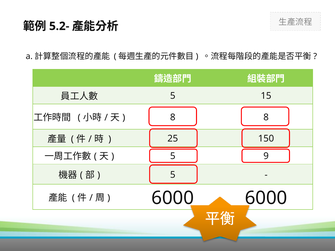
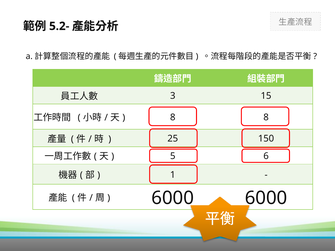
5 at (173, 96): 5 -> 3
9: 9 -> 6
5 at (173, 175): 5 -> 1
